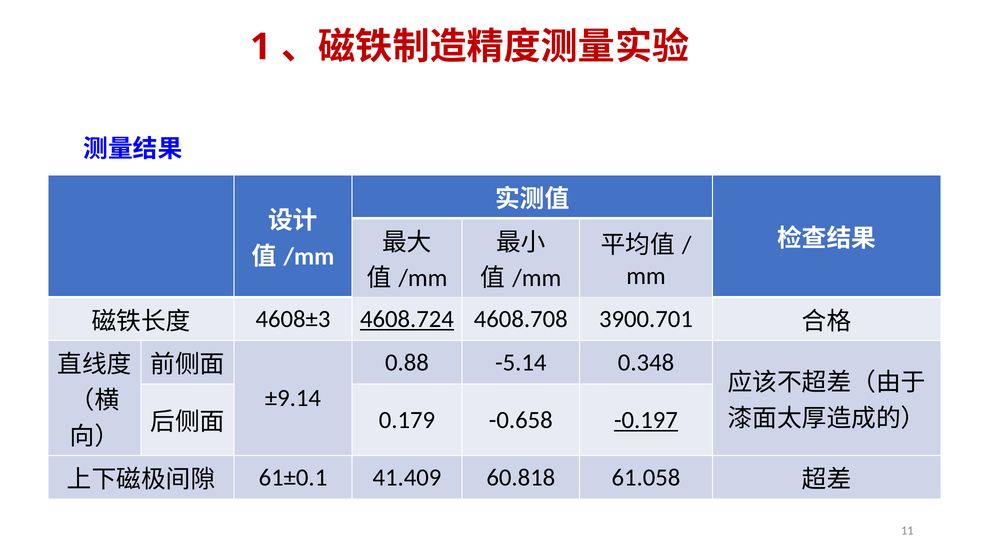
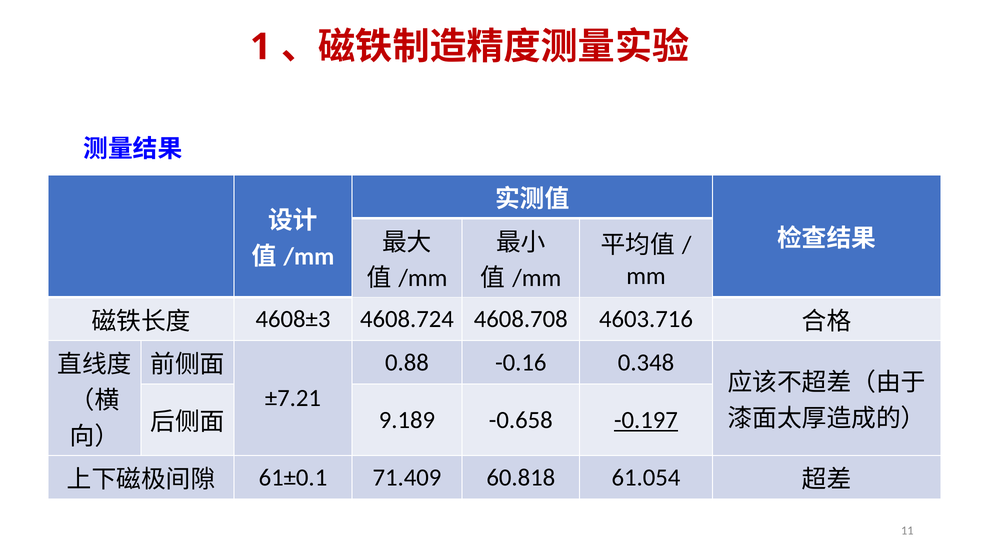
4608.724 underline: present -> none
3900.701: 3900.701 -> 4603.716
-5.14: -5.14 -> -0.16
±9.14: ±9.14 -> ±7.21
0.179: 0.179 -> 9.189
41.409: 41.409 -> 71.409
61.058: 61.058 -> 61.054
